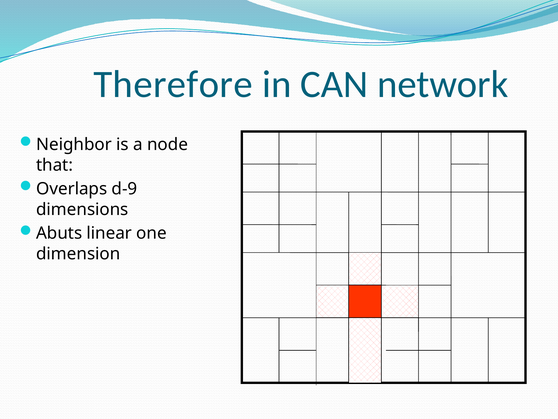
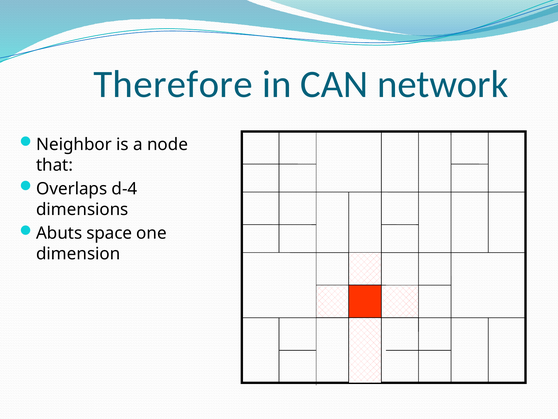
d-9: d-9 -> d-4
linear: linear -> space
